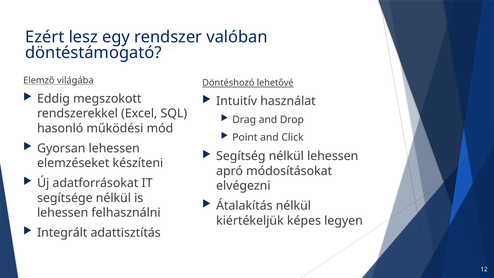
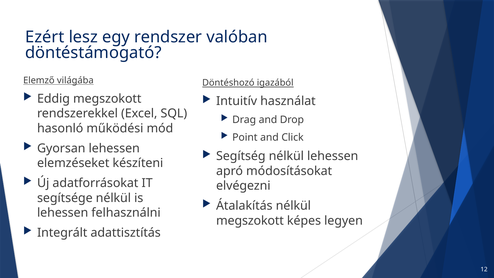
lehetővé: lehetővé -> igazából
kiértékeljük at (250, 221): kiértékeljük -> megszokott
